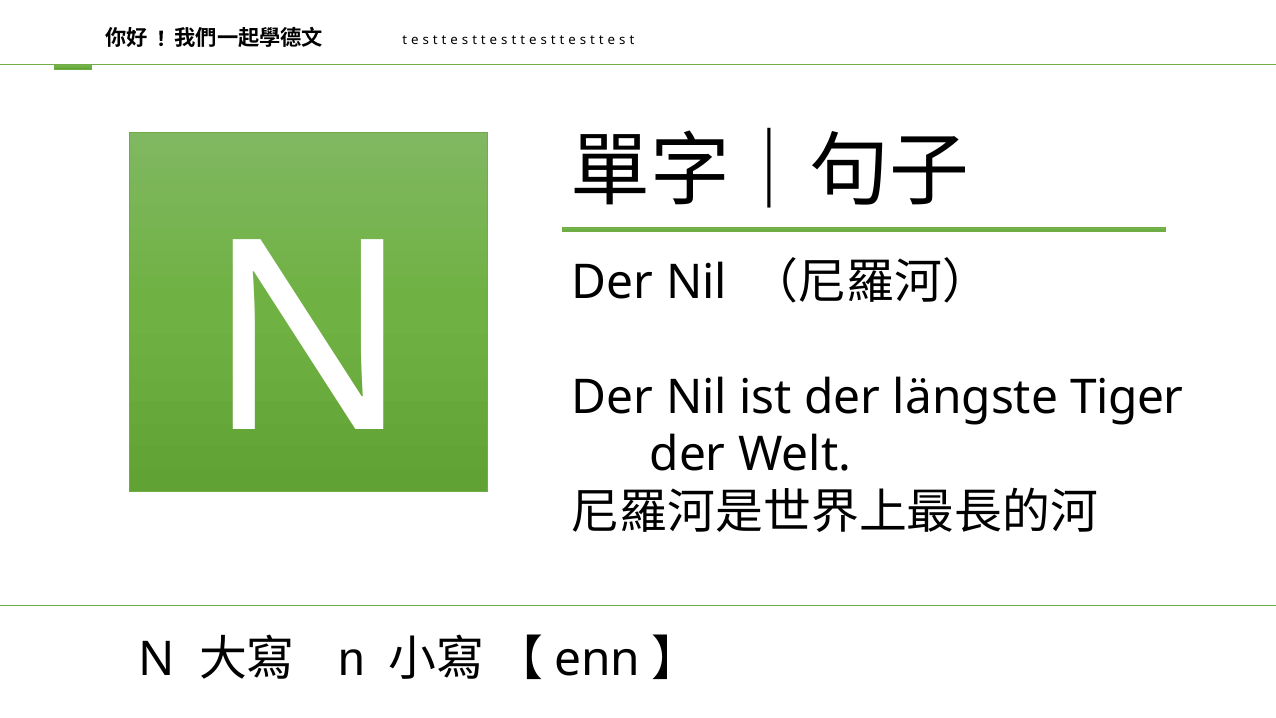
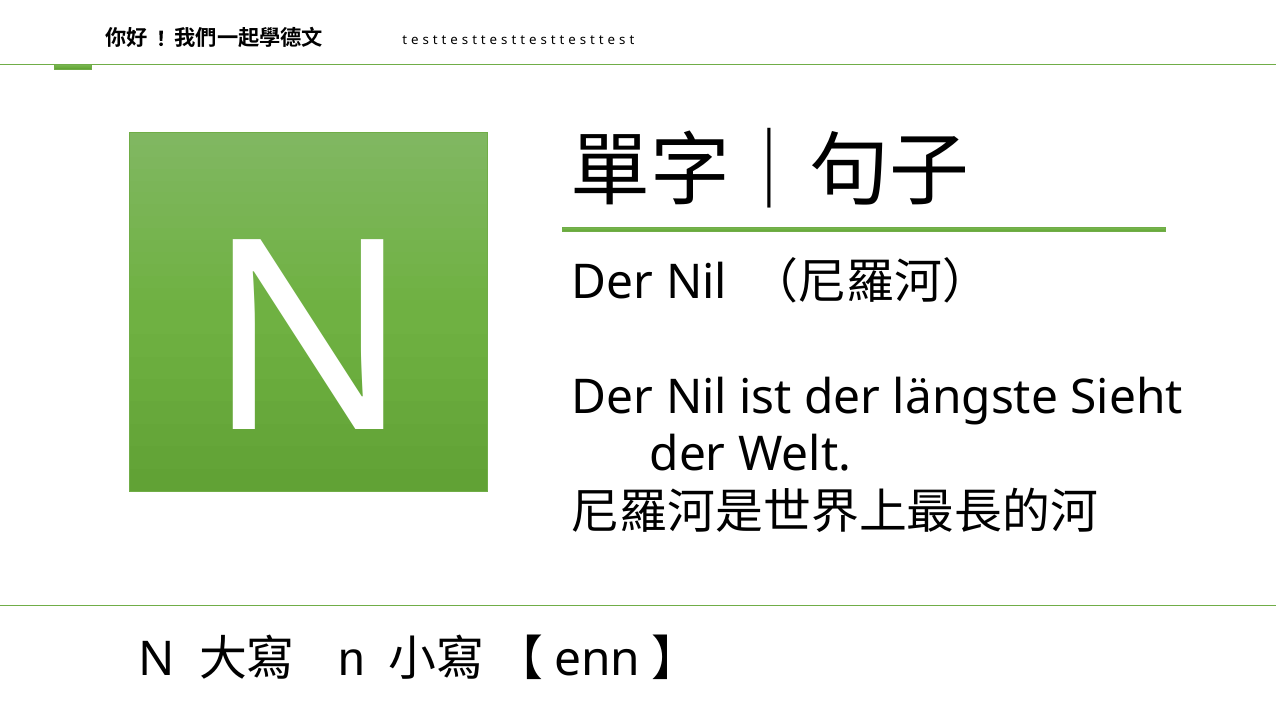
Tiger: Tiger -> Sieht
